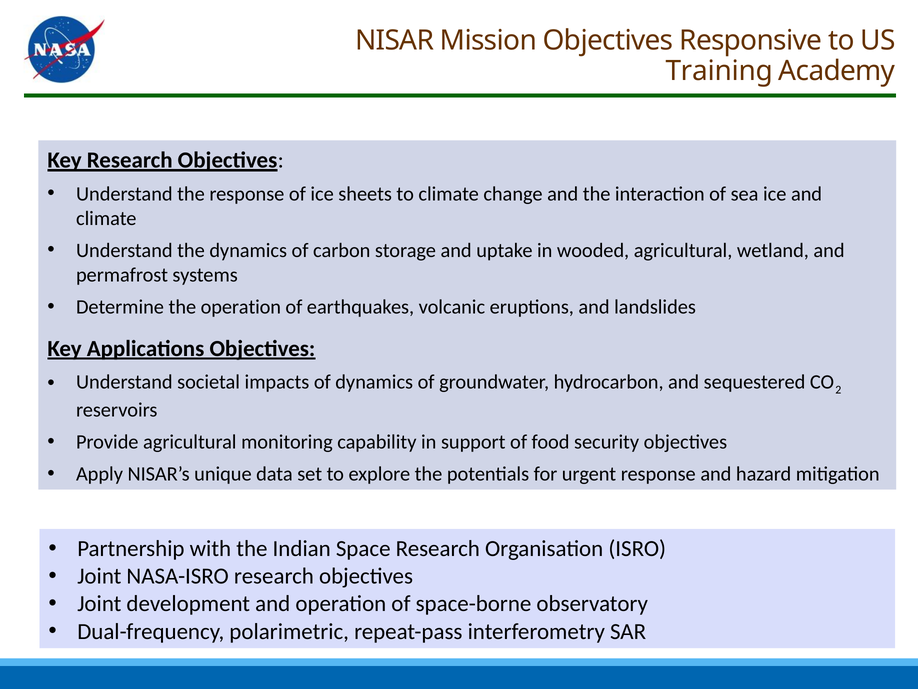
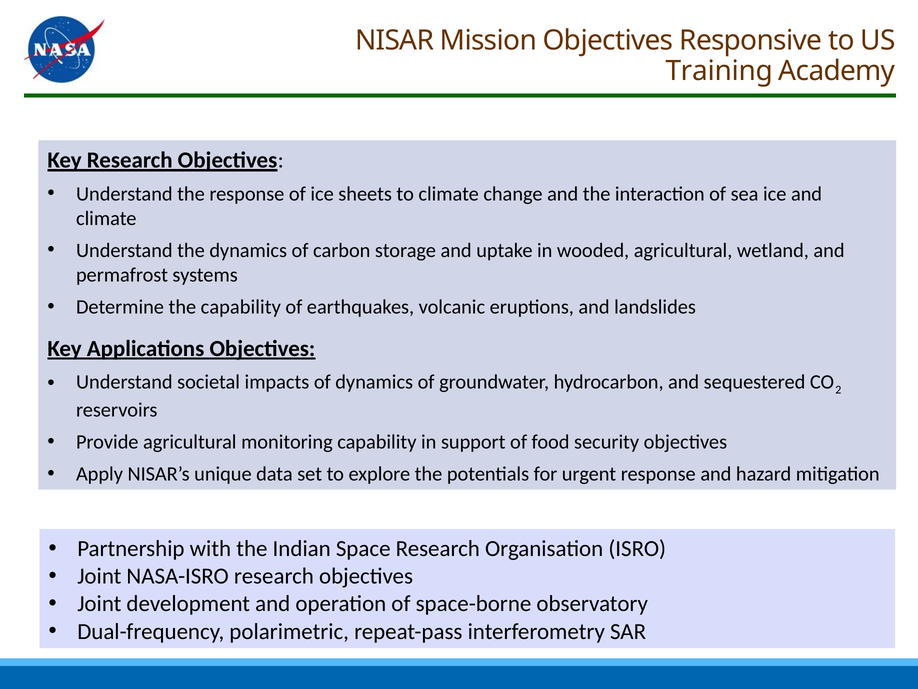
the operation: operation -> capability
